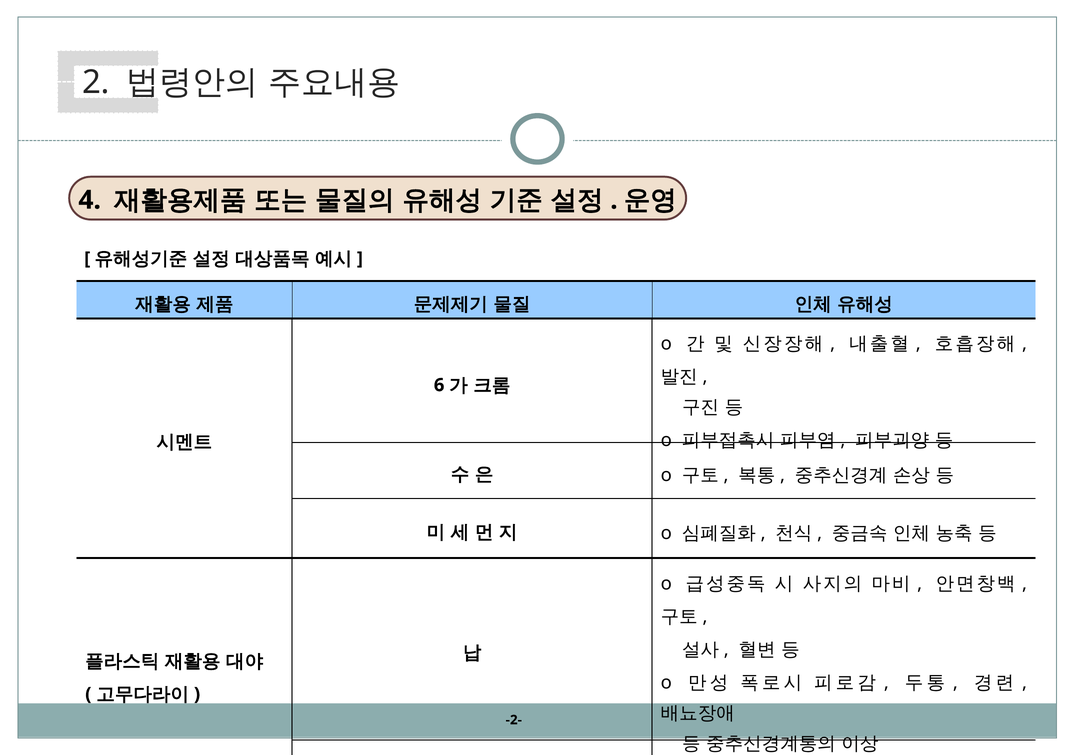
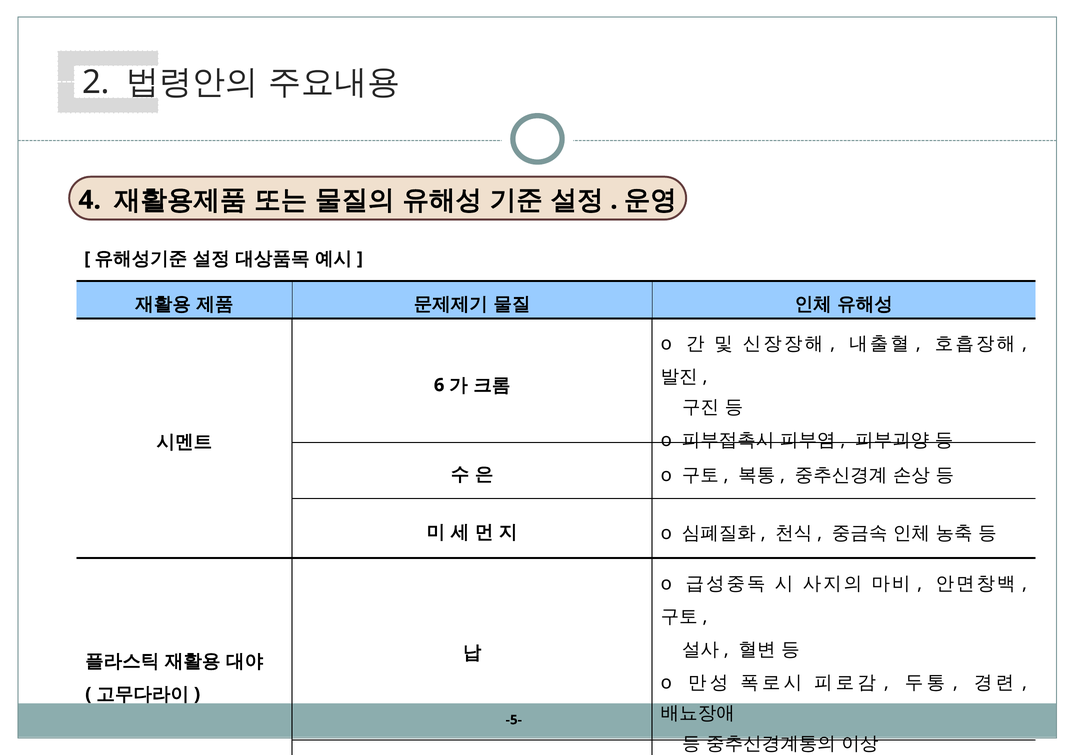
-2-: -2- -> -5-
